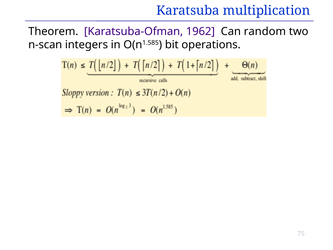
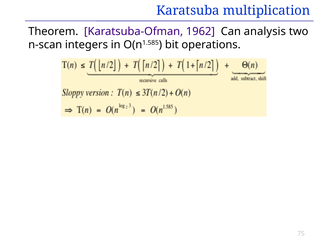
random: random -> analysis
